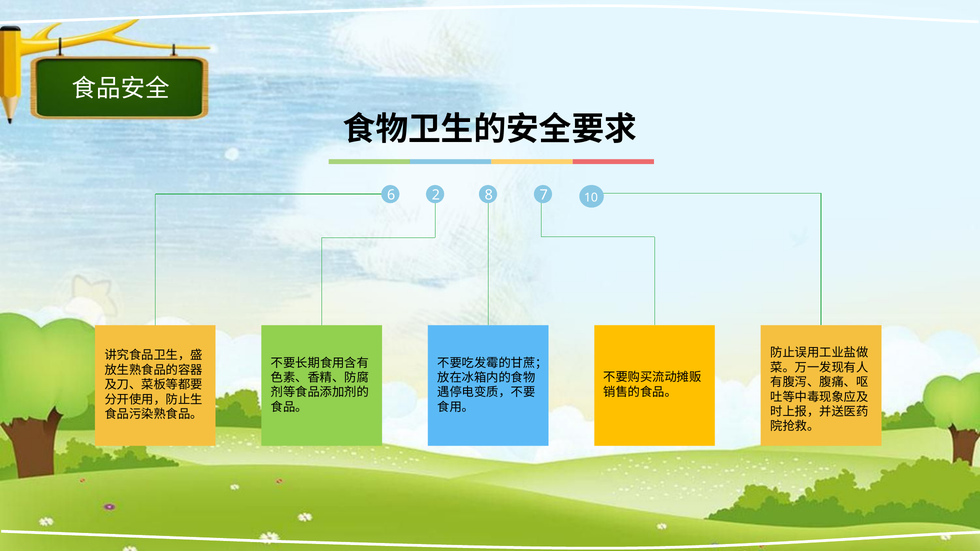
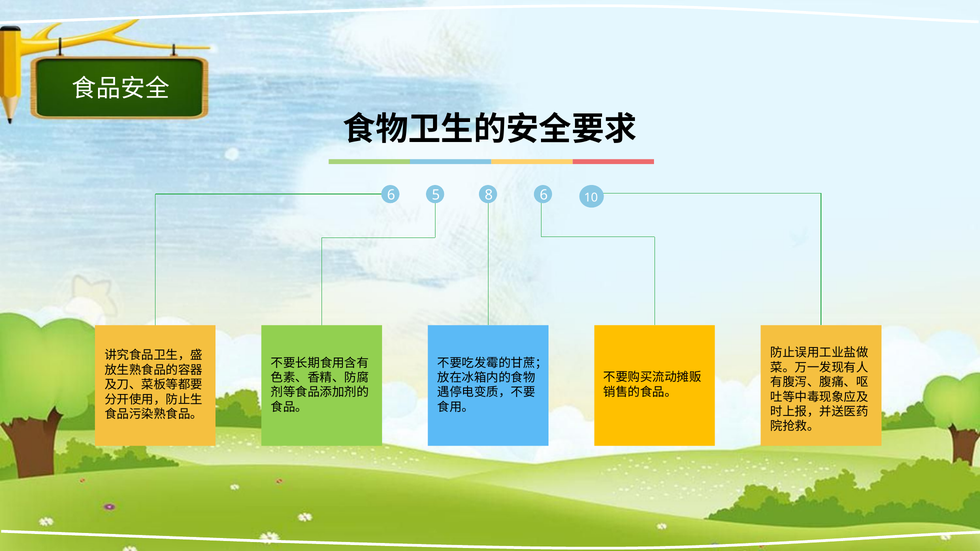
2: 2 -> 5
8 7: 7 -> 6
